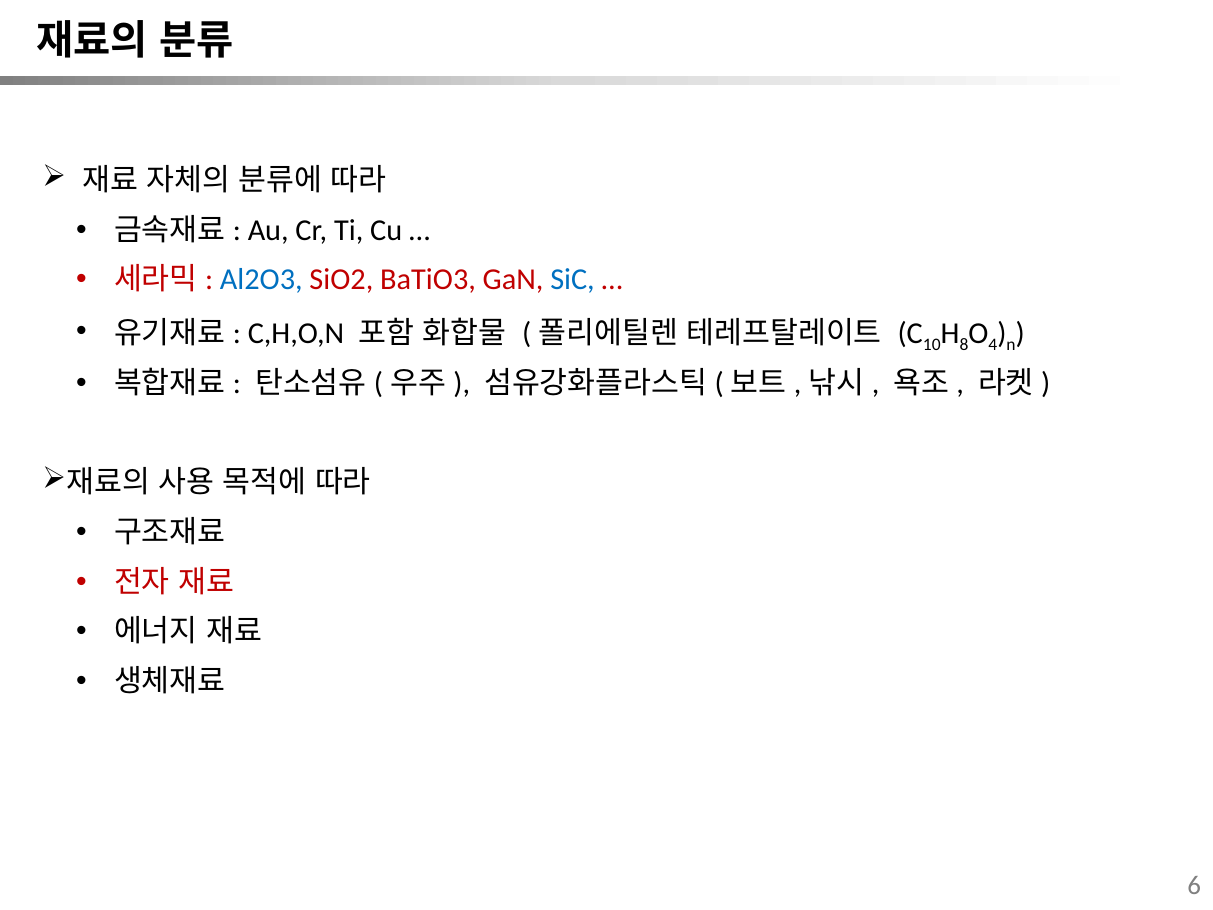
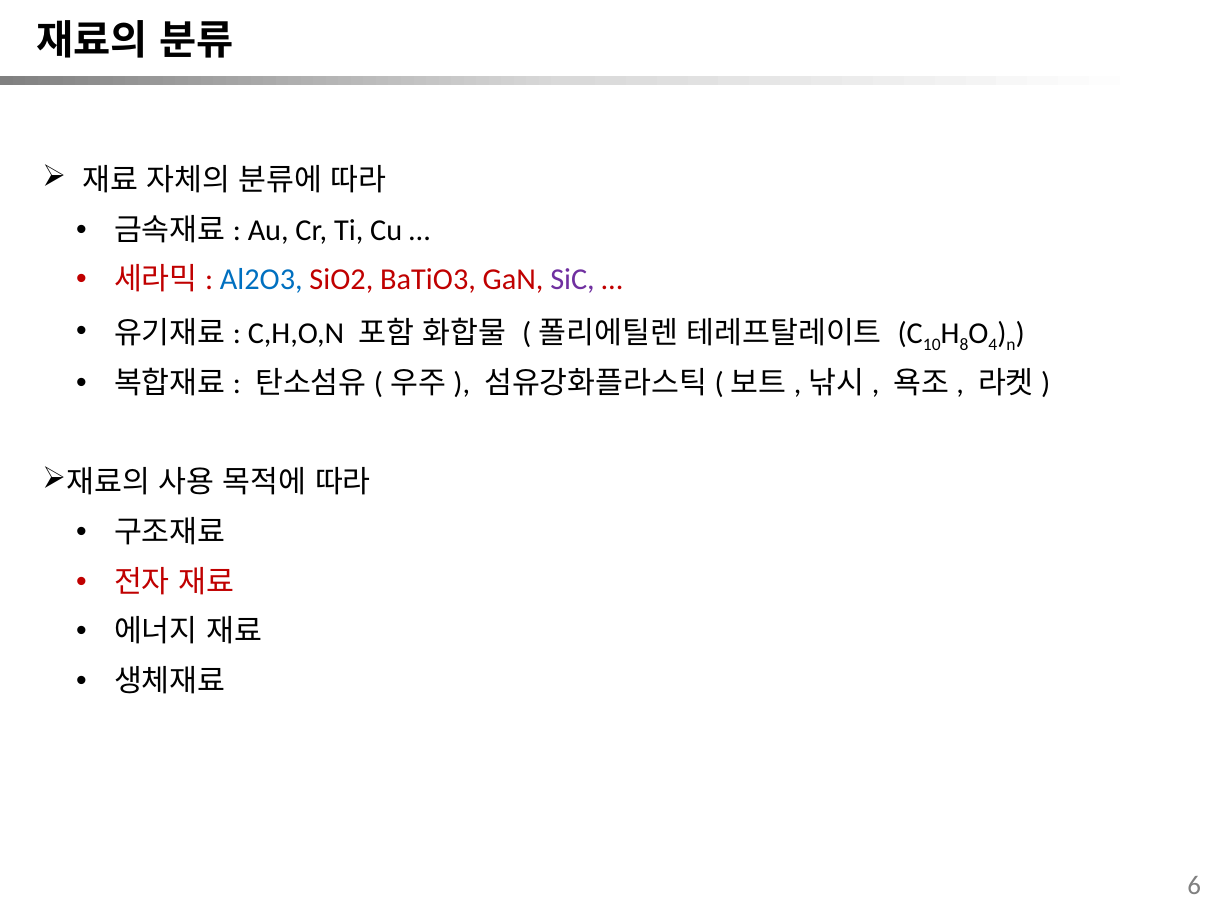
SiC colour: blue -> purple
